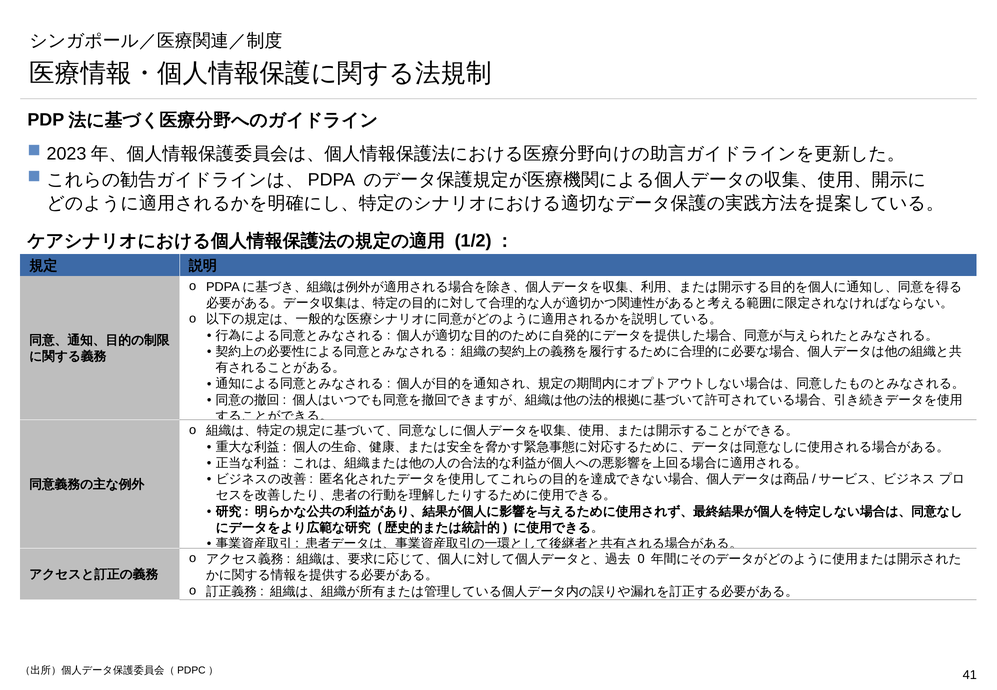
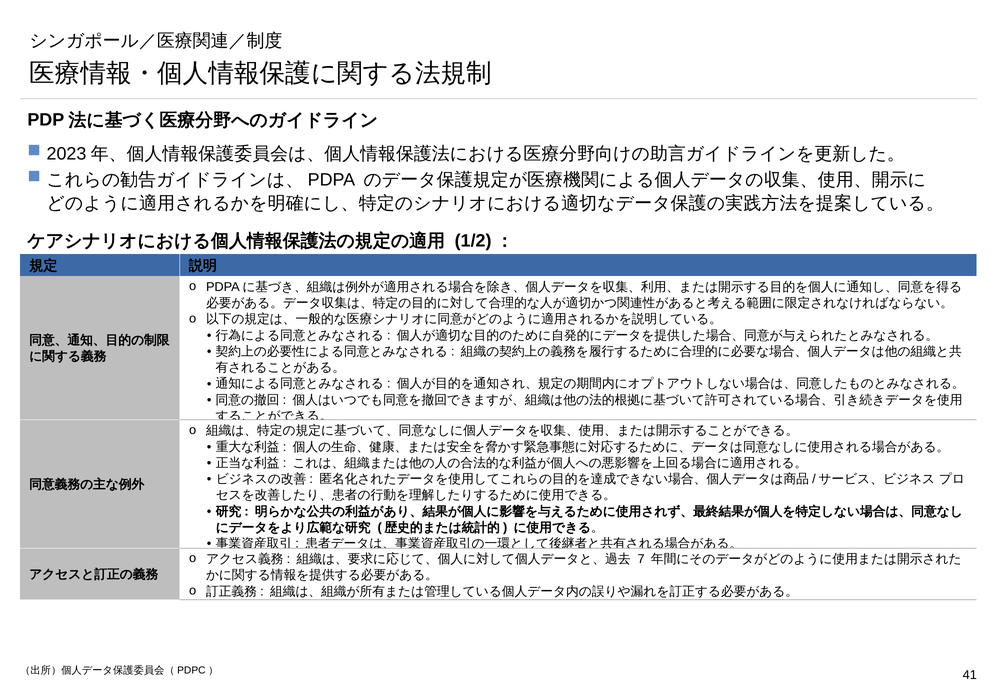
0: 0 -> 7
